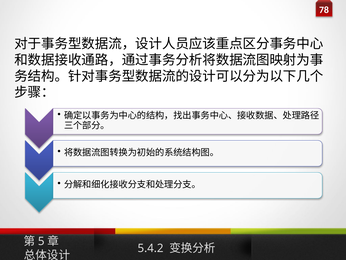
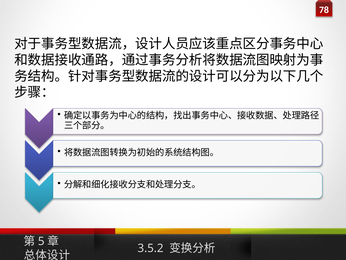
5.4.2: 5.4.2 -> 3.5.2
